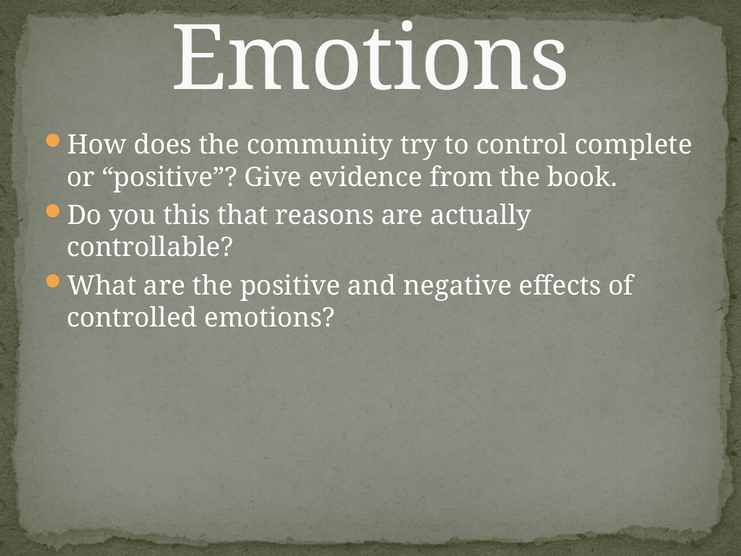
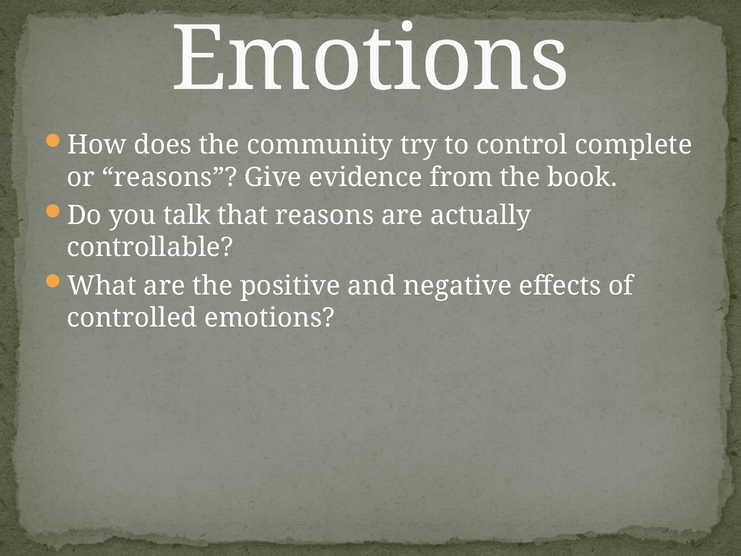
or positive: positive -> reasons
this: this -> talk
